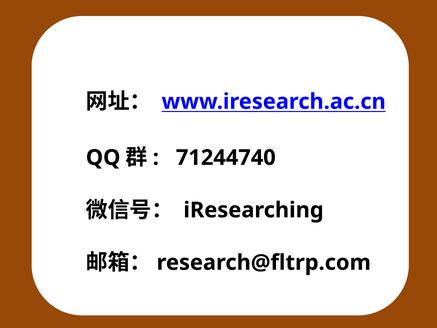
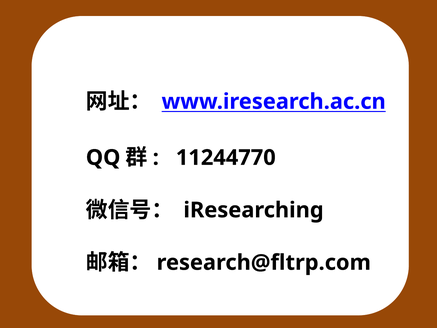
71244740: 71244740 -> 11244770
